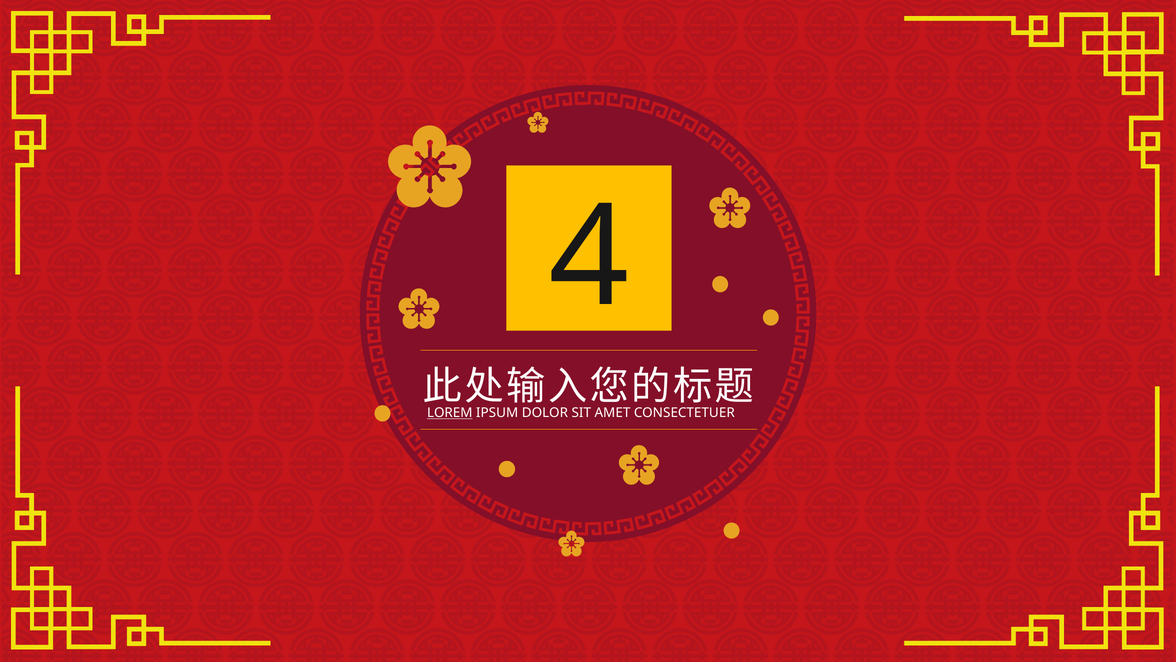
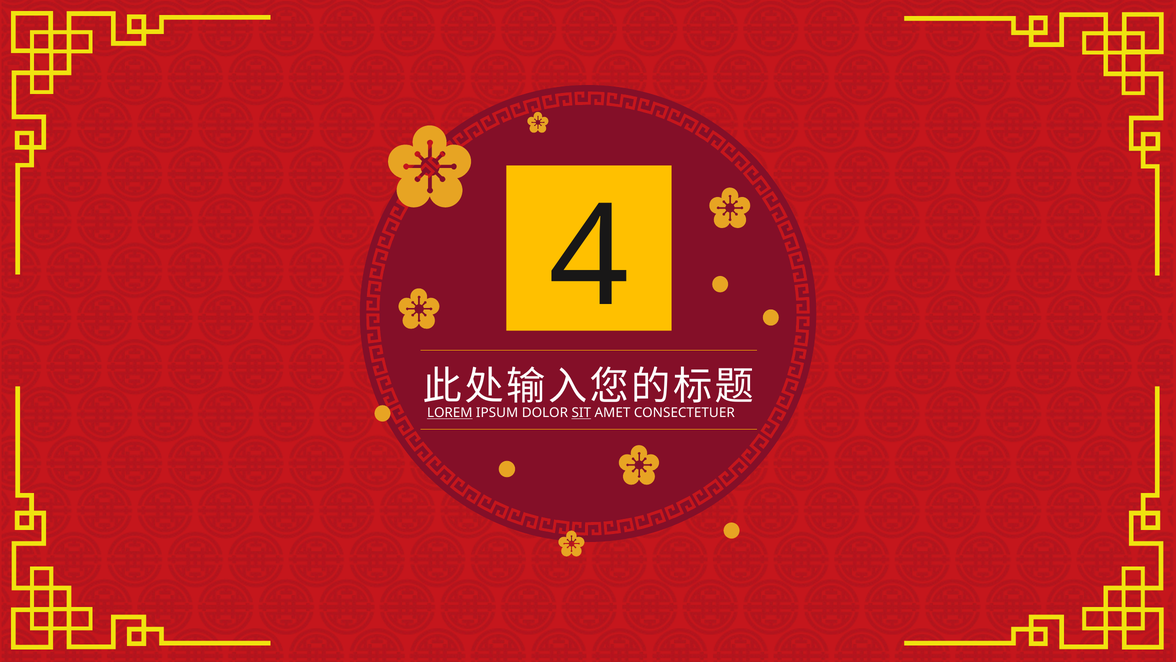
SIT underline: none -> present
